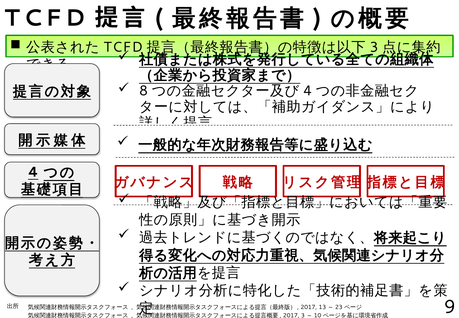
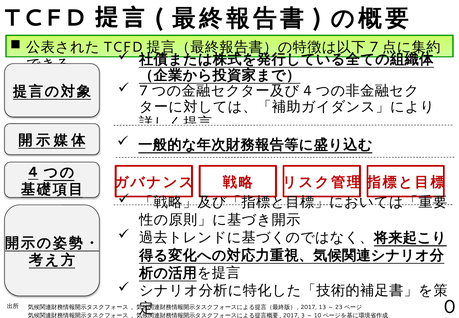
3 at (374, 47): 3 -> 7
8 at (144, 91): 8 -> 7
9: 9 -> 0
